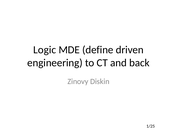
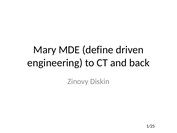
Logic: Logic -> Mary
